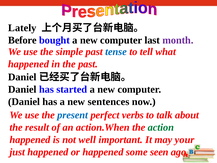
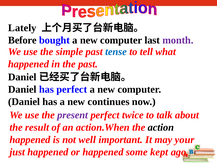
has started: started -> perfect
sentences: sentences -> continues
present colour: blue -> purple
verbs: verbs -> twice
action colour: green -> black
seen: seen -> kept
